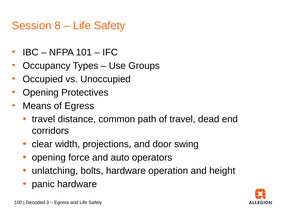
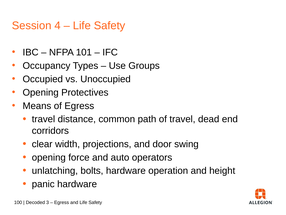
8: 8 -> 4
